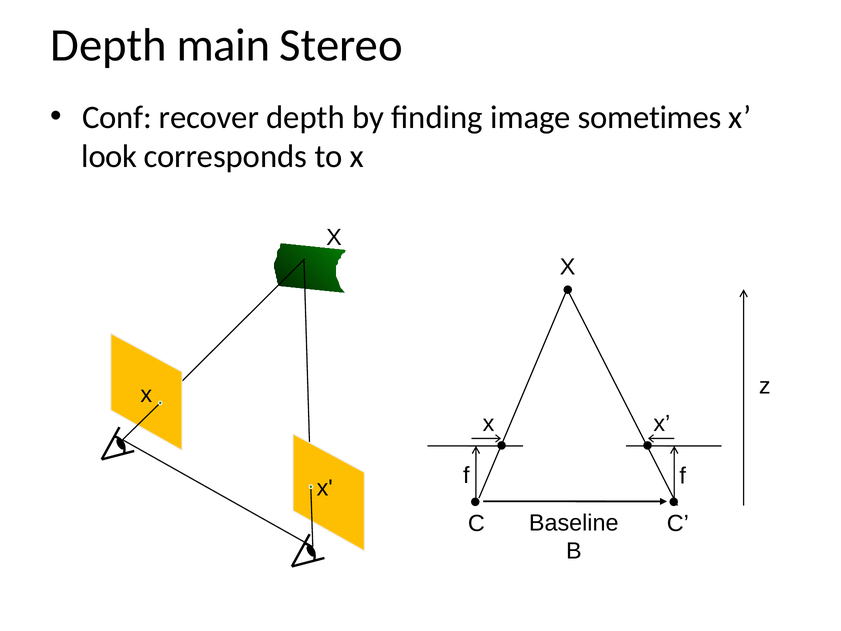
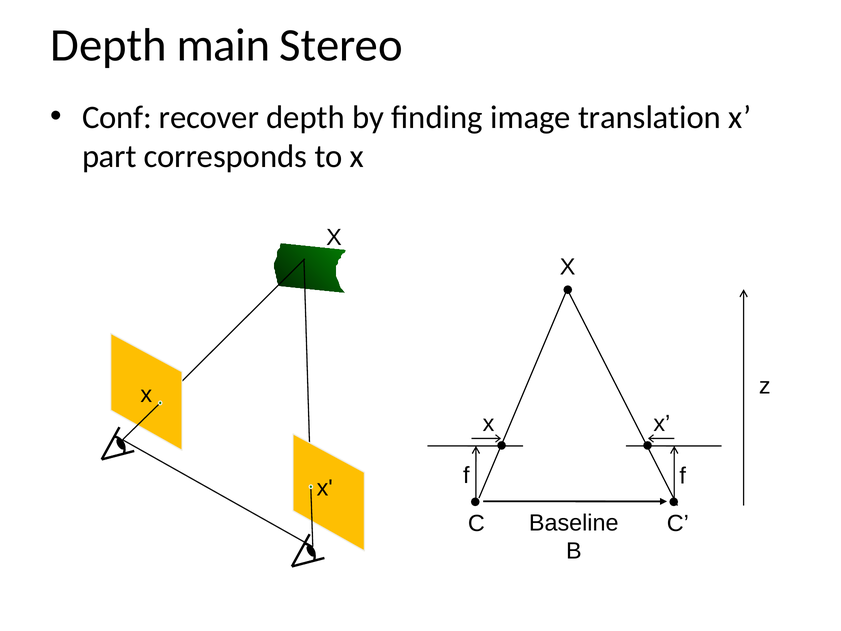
sometimes: sometimes -> translation
look: look -> part
